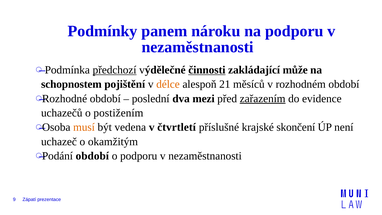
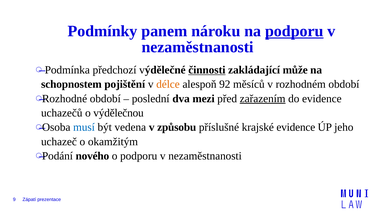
podporu at (294, 31) underline: none -> present
předchozí underline: present -> none
21: 21 -> 92
postižením: postižením -> výdělečnou
musí colour: orange -> blue
čtvrtletí: čtvrtletí -> způsobu
krajské skončení: skončení -> evidence
není: není -> jeho
Podání období: období -> nového
